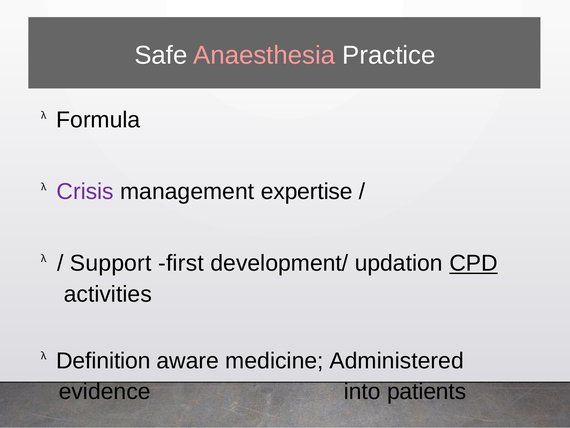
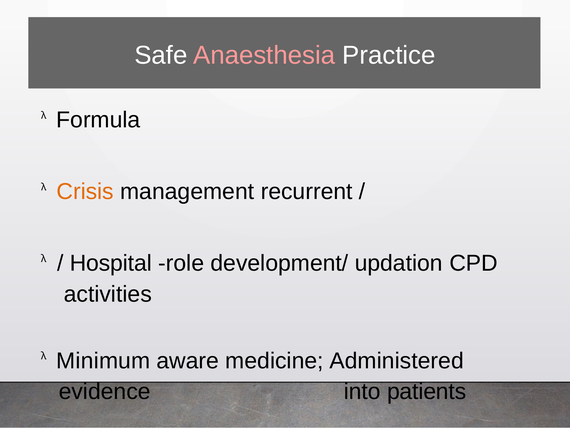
Crisis colour: purple -> orange
expertise: expertise -> recurrent
Support: Support -> Hospital
first: first -> role
CPD underline: present -> none
Definition: Definition -> Minimum
